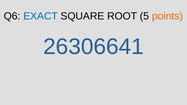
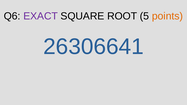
EXACT colour: blue -> purple
